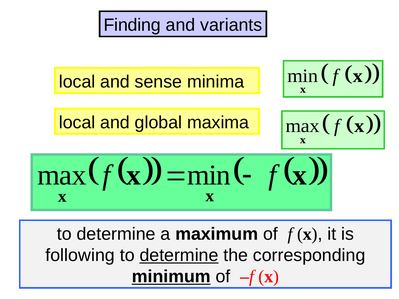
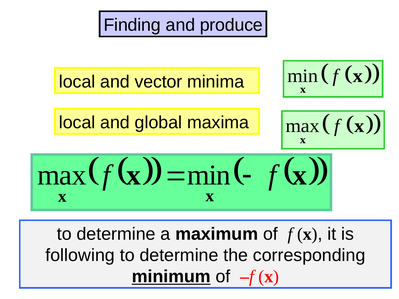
variants: variants -> produce
sense: sense -> vector
determine at (179, 256) underline: present -> none
